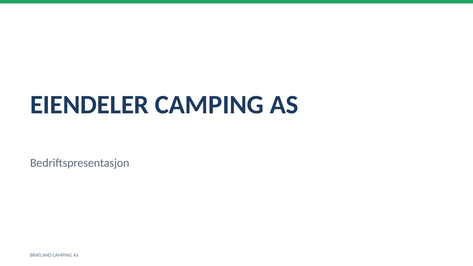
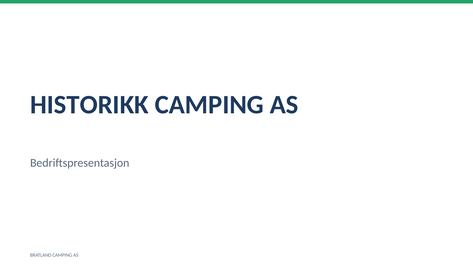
EIENDELER: EIENDELER -> HISTORIKK
